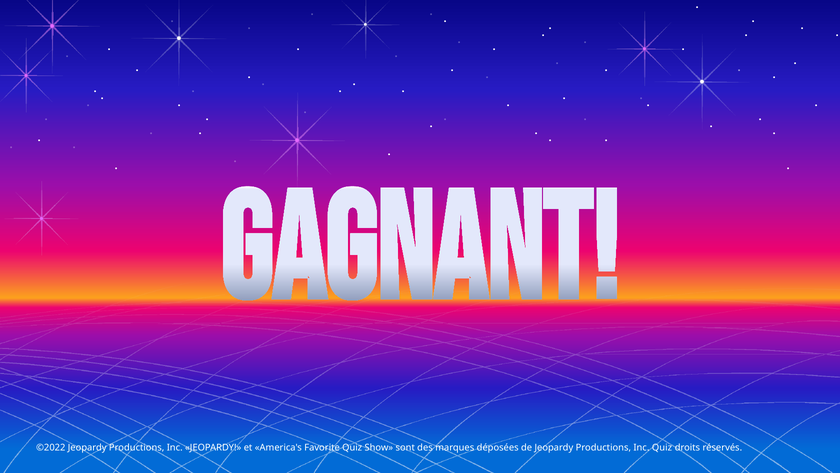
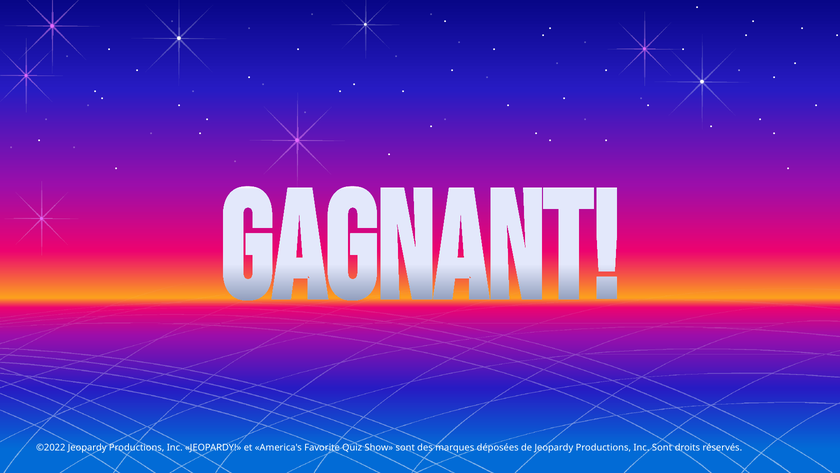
Inc Quiz: Quiz -> Sont
